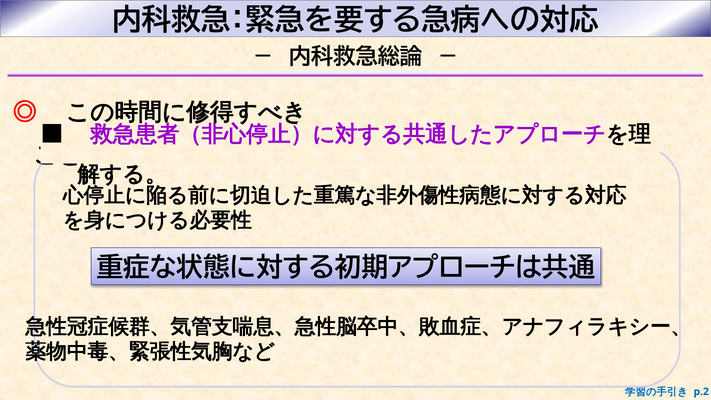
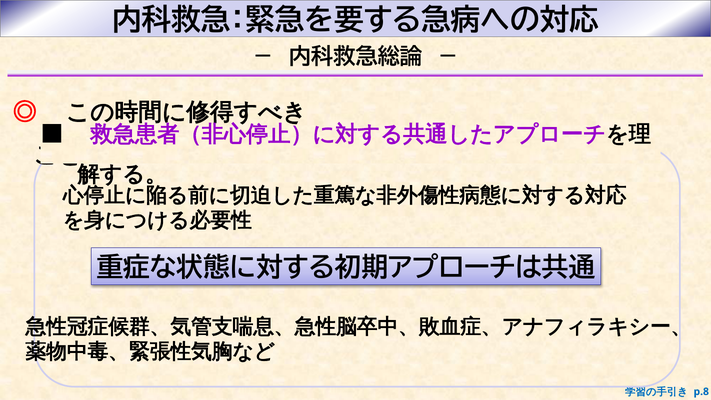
p.2: p.2 -> p.8
